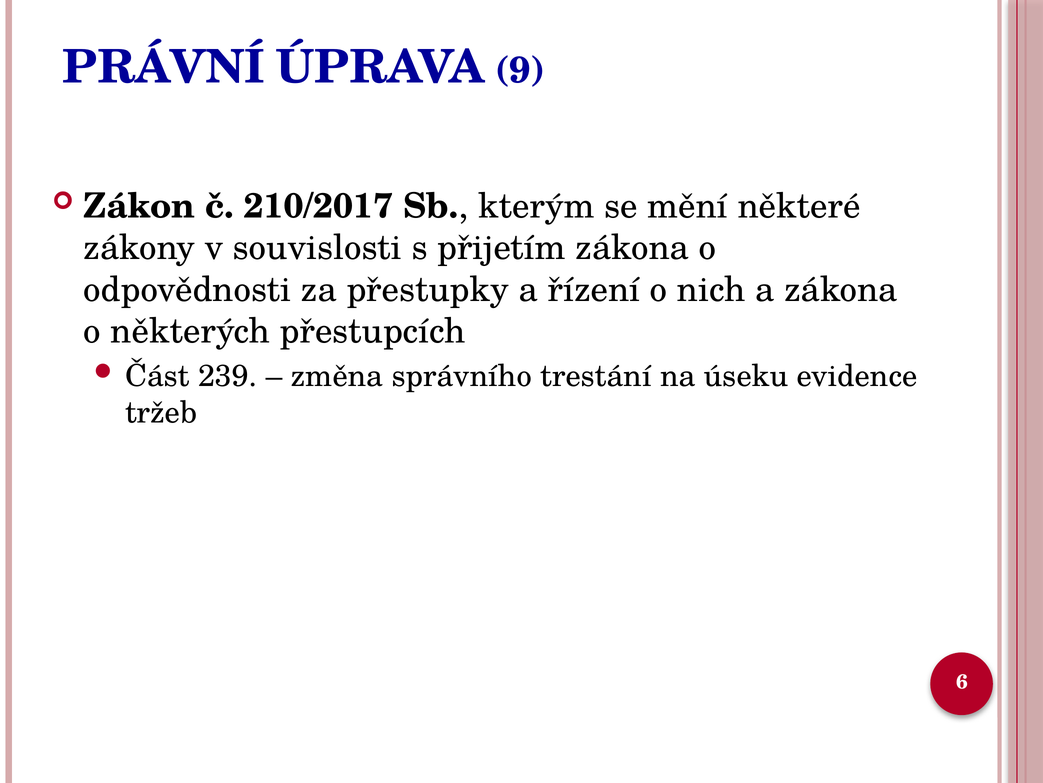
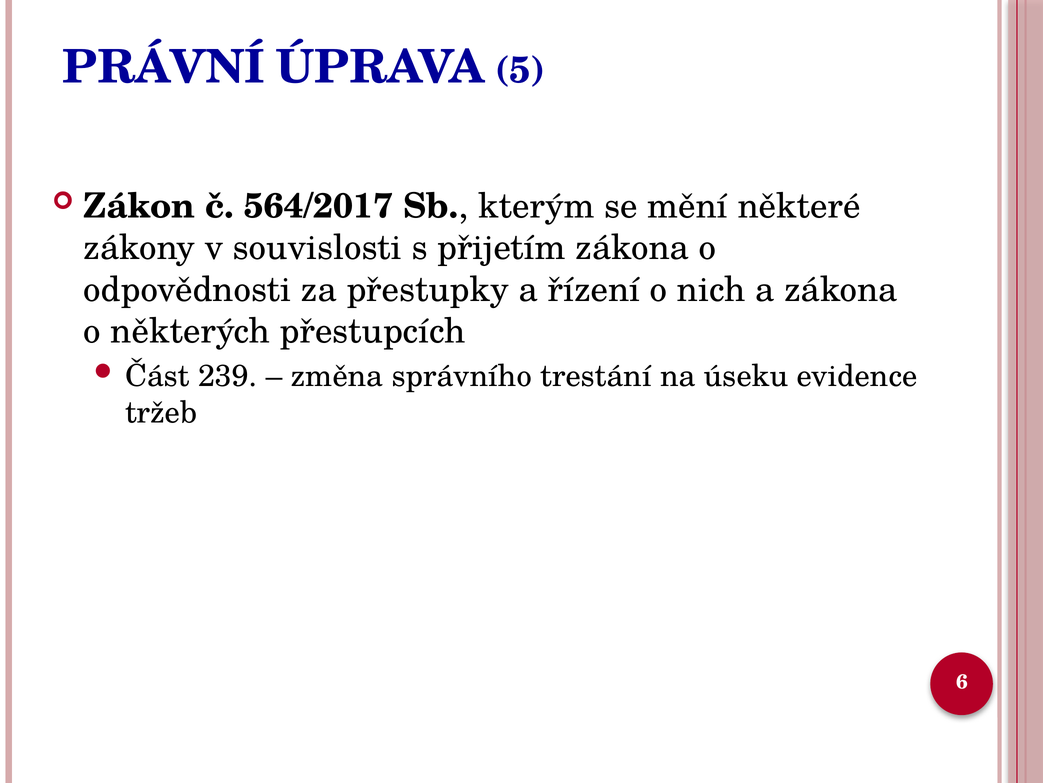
9: 9 -> 5
210/2017: 210/2017 -> 564/2017
